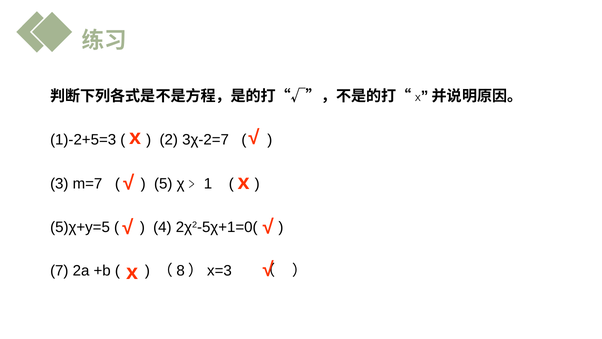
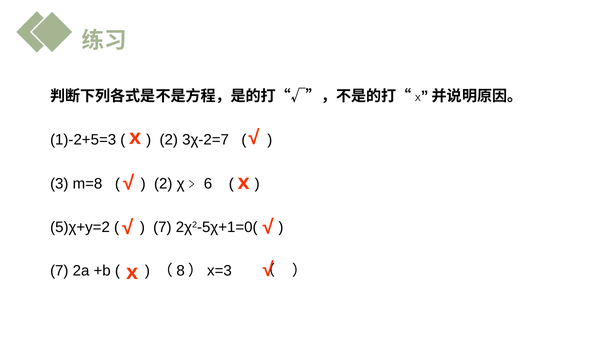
m=7: m=7 -> m=8
5 at (163, 183): 5 -> 2
1: 1 -> 6
5)χ+y=5: 5)χ+y=5 -> 5)χ+y=2
4 at (162, 227): 4 -> 7
